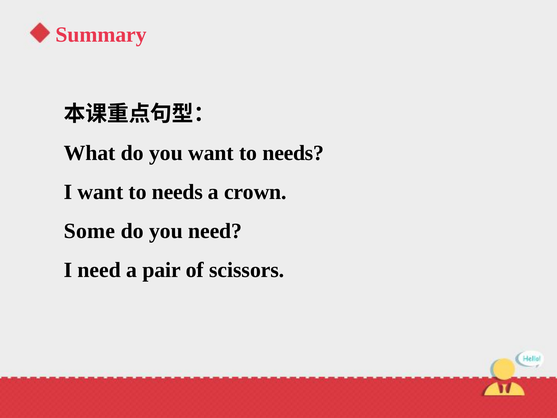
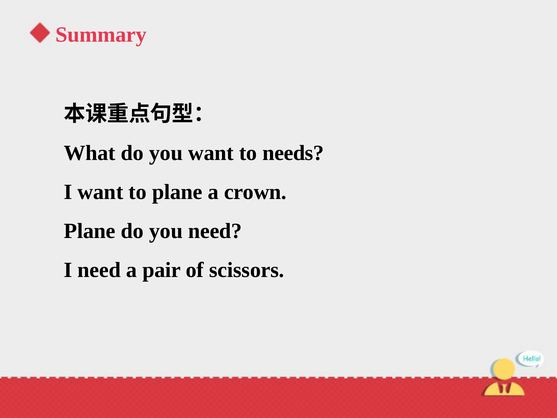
I want to needs: needs -> plane
Some at (90, 231): Some -> Plane
